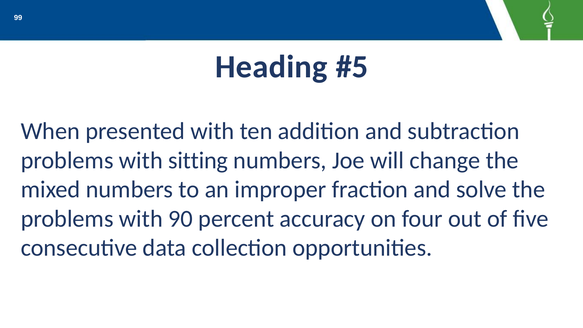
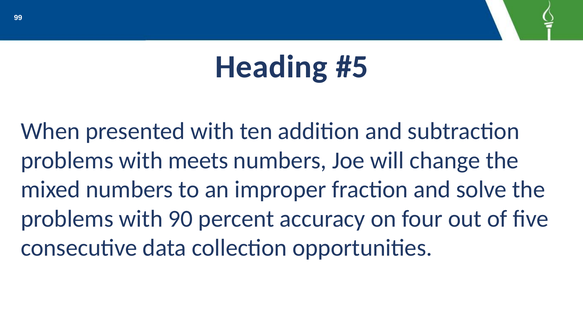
sitting: sitting -> meets
